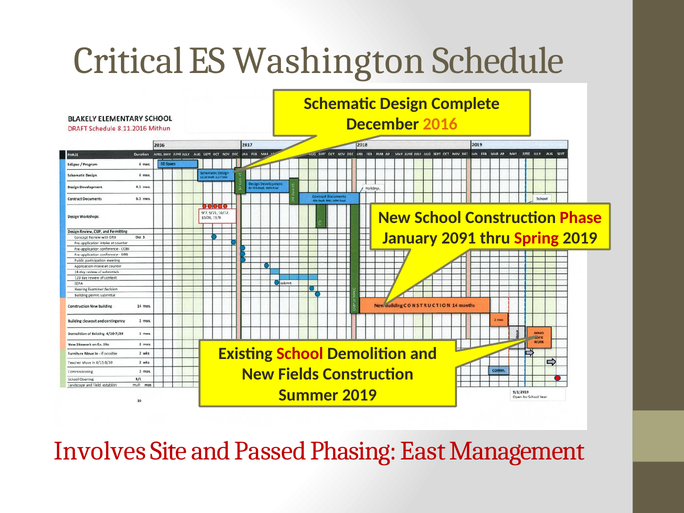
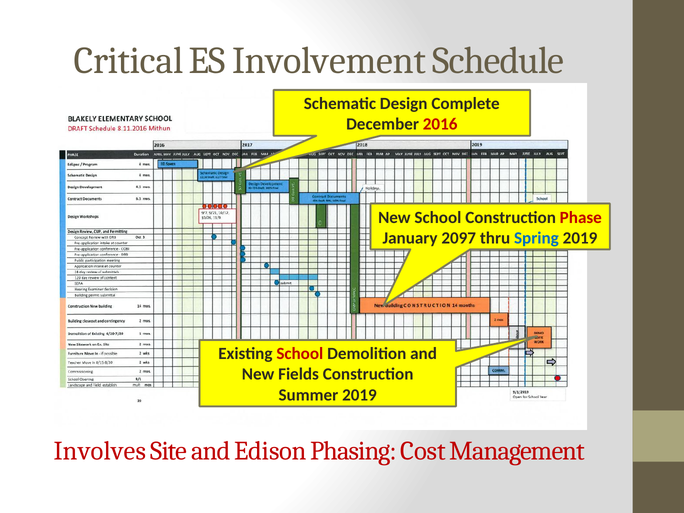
Washington: Washington -> Involvement
2016 colour: orange -> red
2091: 2091 -> 2097
Spring colour: red -> blue
Passed: Passed -> Edison
East: East -> Cost
